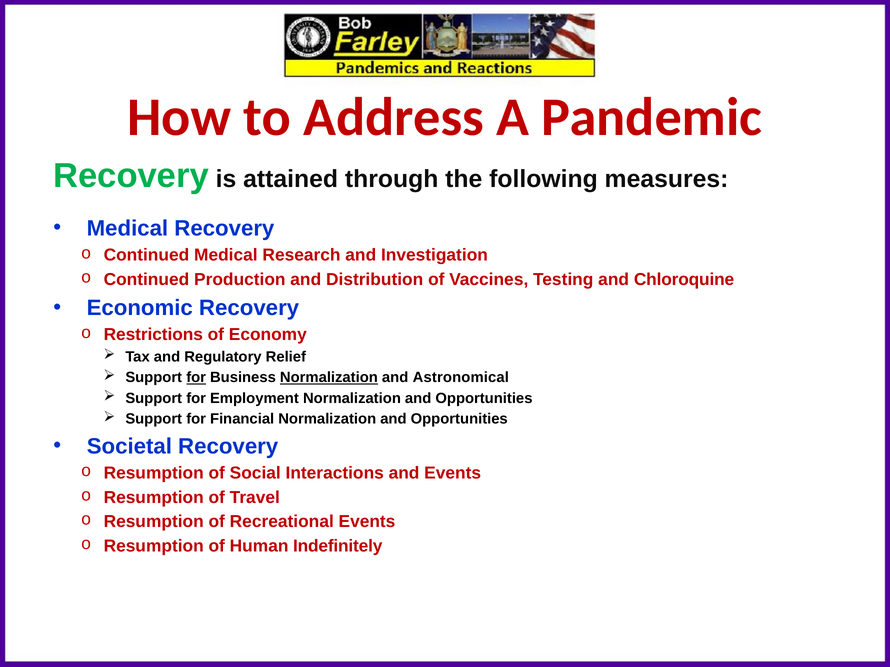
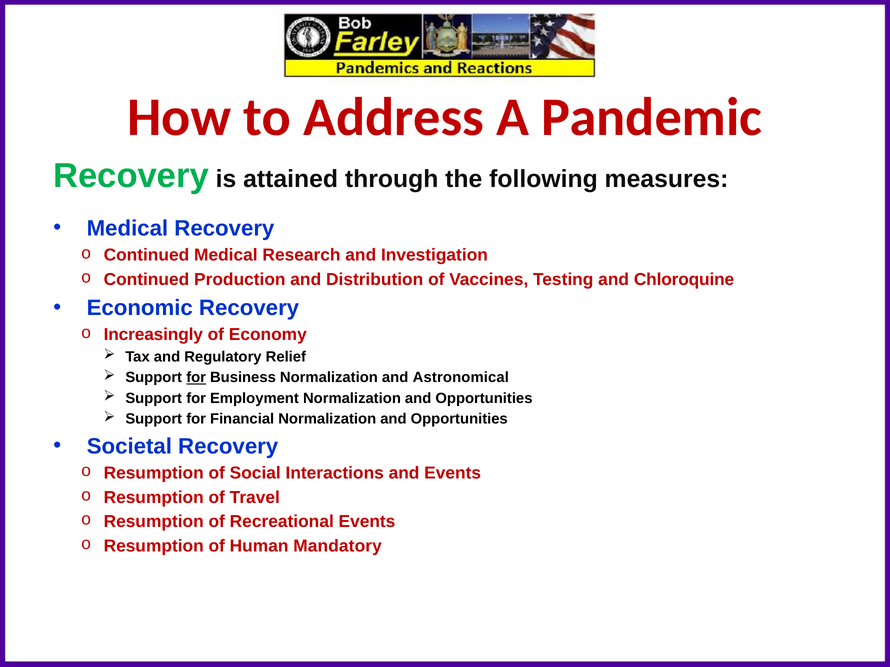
Restrictions: Restrictions -> Increasingly
Normalization at (329, 378) underline: present -> none
Indefinitely: Indefinitely -> Mandatory
